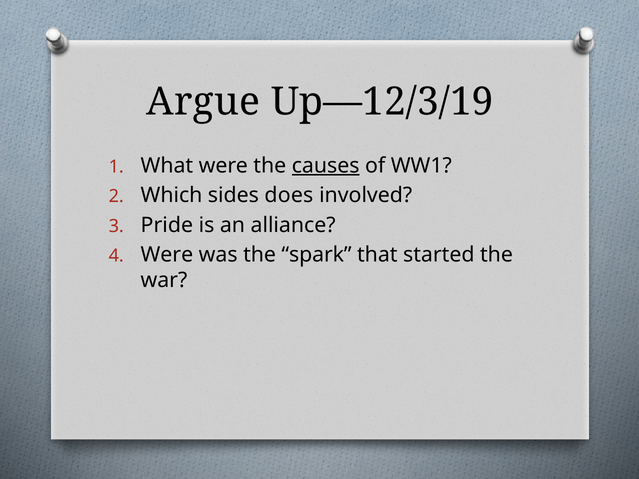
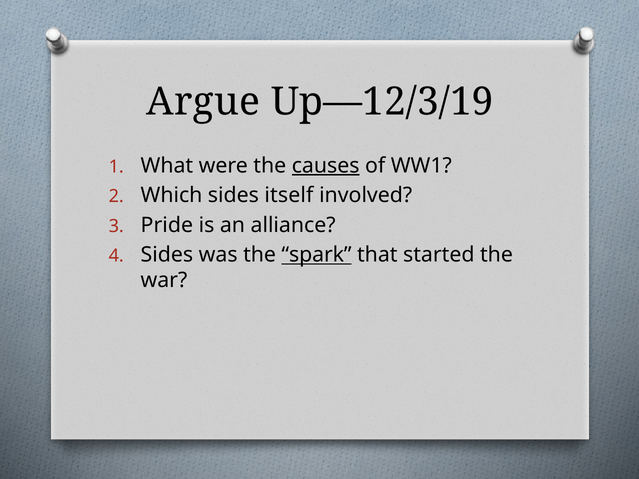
does: does -> itself
Were at (167, 255): Were -> Sides
spark underline: none -> present
